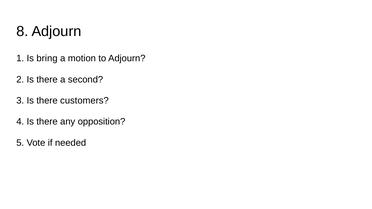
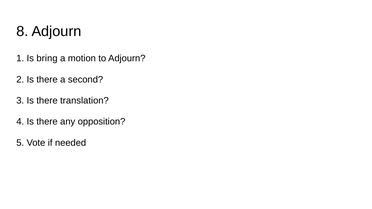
customers: customers -> translation
